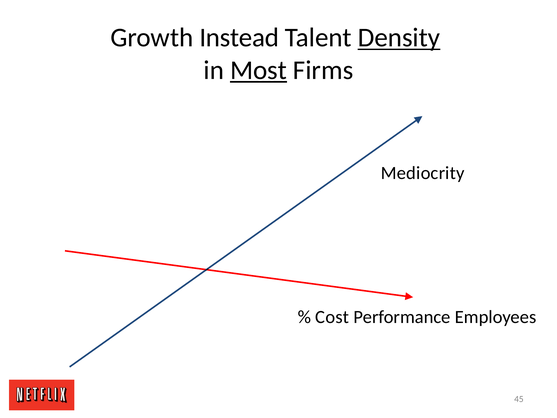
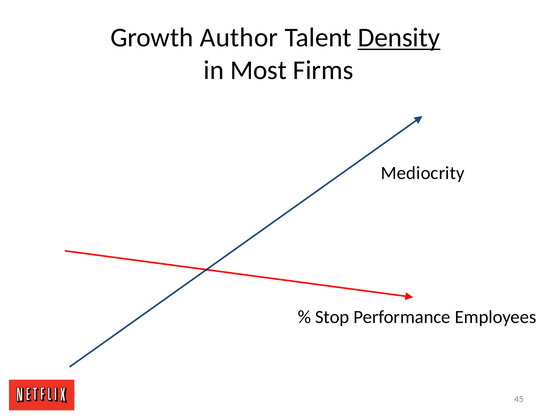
Instead: Instead -> Author
Most underline: present -> none
Cost: Cost -> Stop
